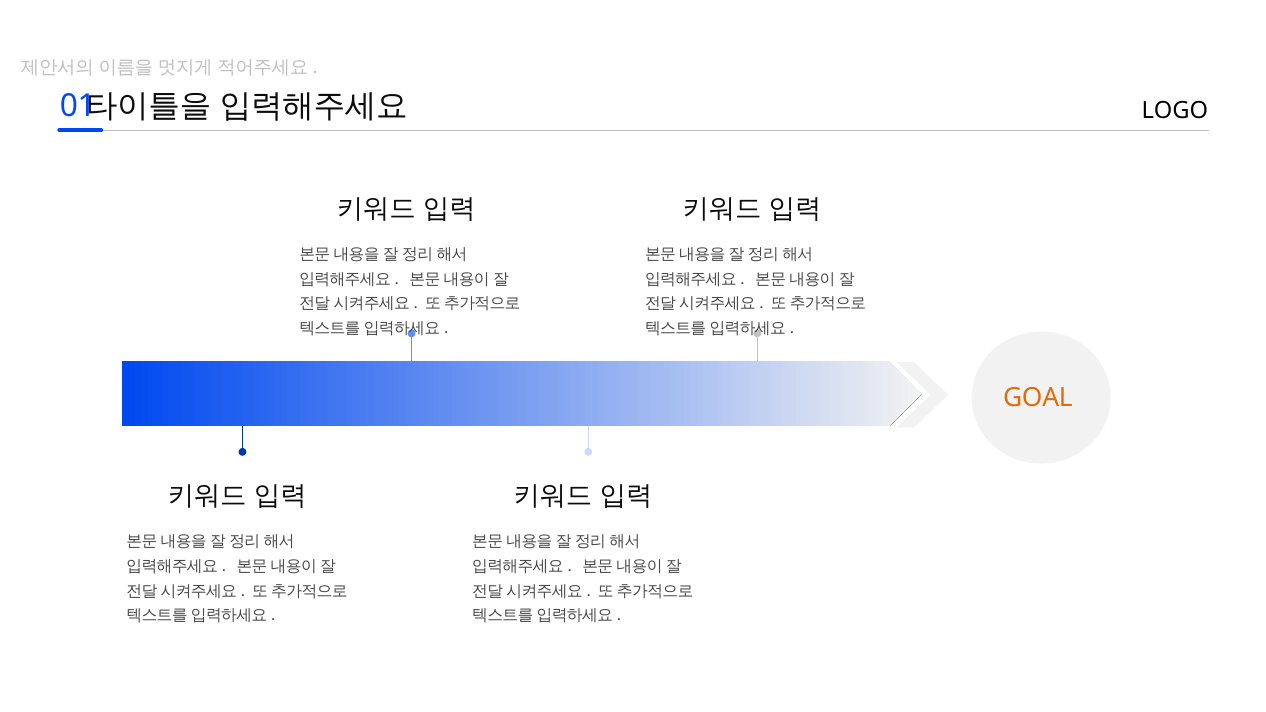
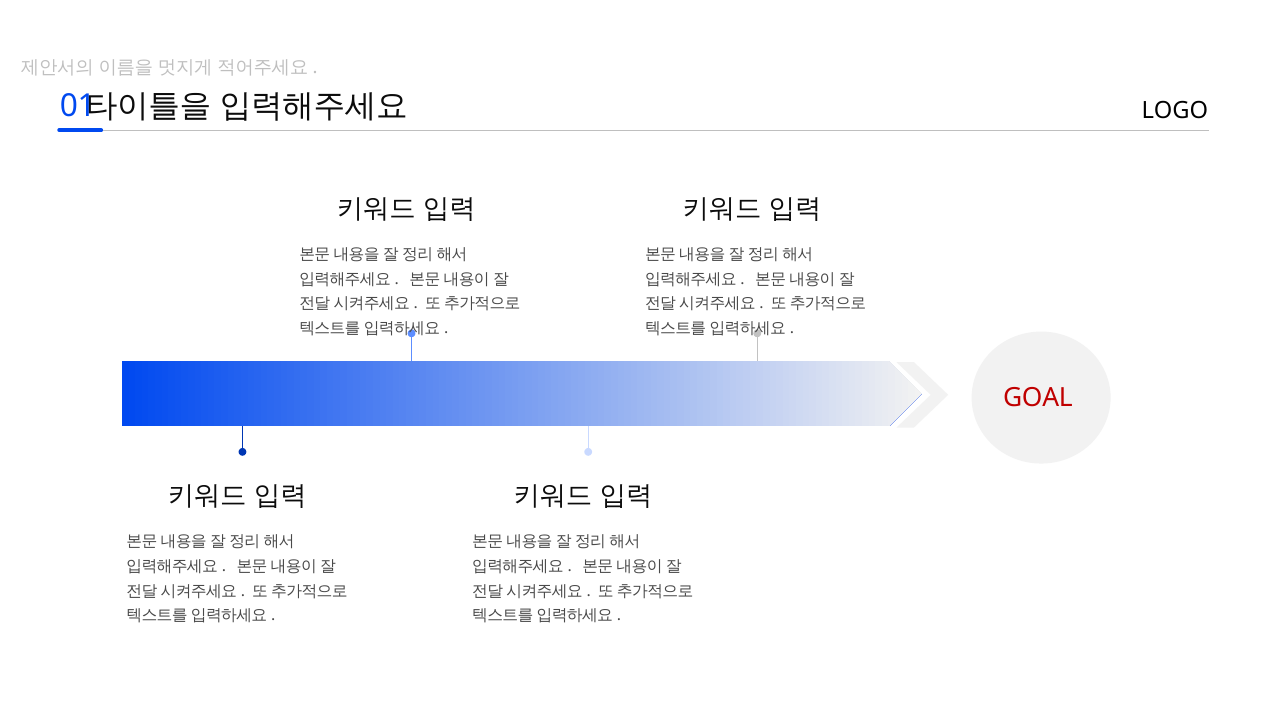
GOAL colour: orange -> red
